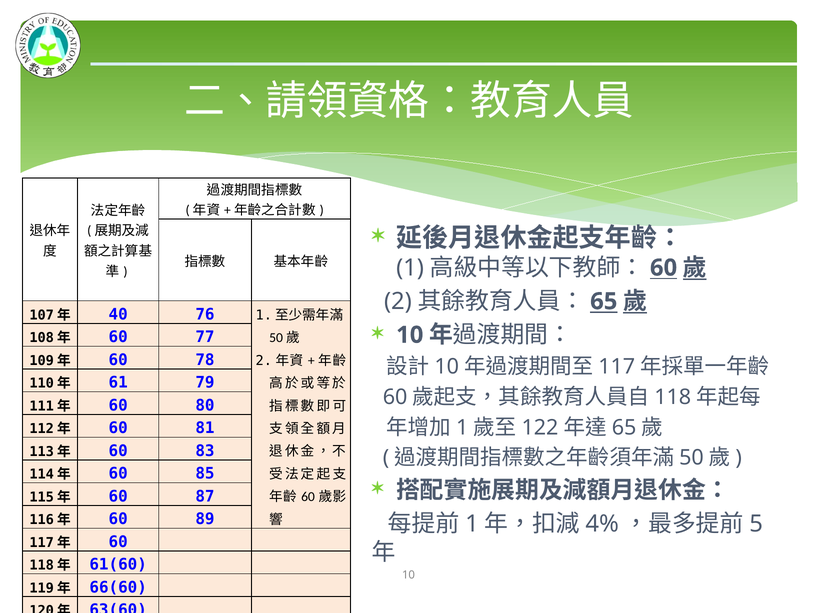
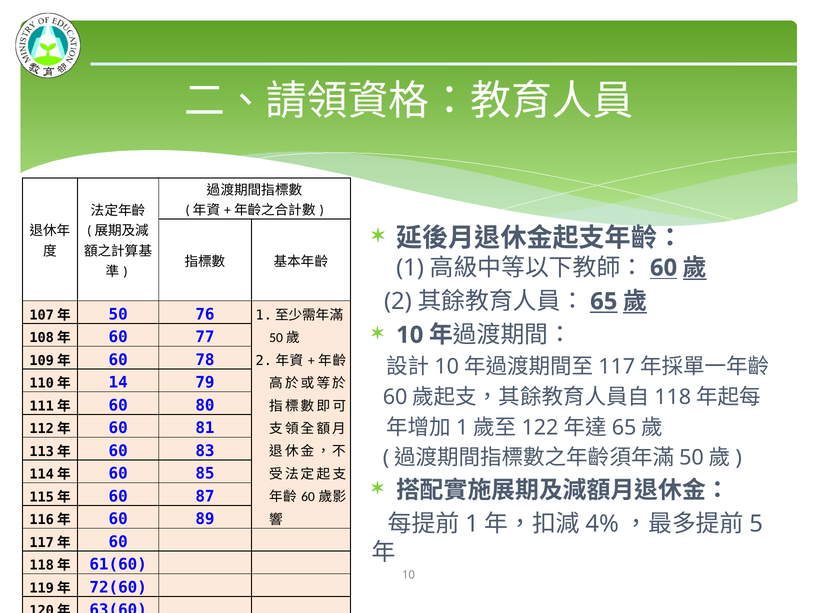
40 at (118, 314): 40 -> 50
61: 61 -> 14
66(60: 66(60 -> 72(60
